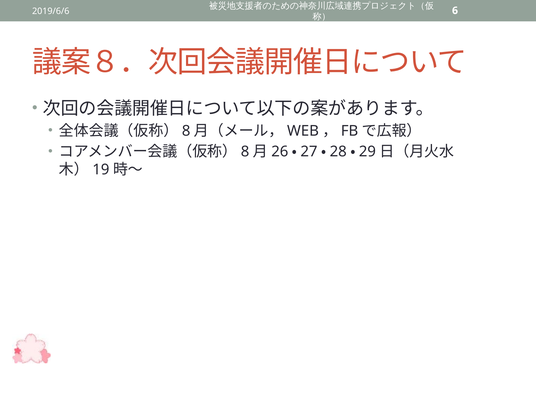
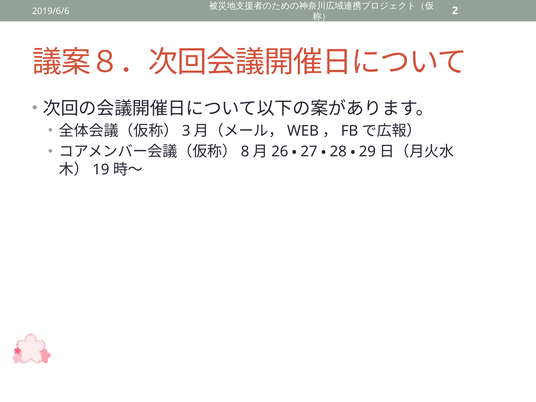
6: 6 -> 2
8 at (186, 131): 8 -> 3
